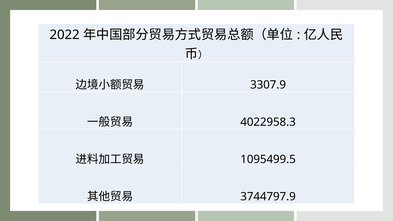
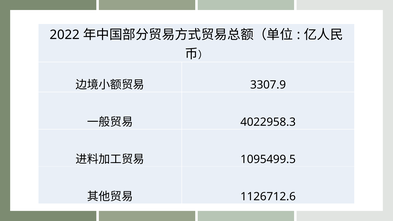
3744797.9: 3744797.9 -> 1126712.6
